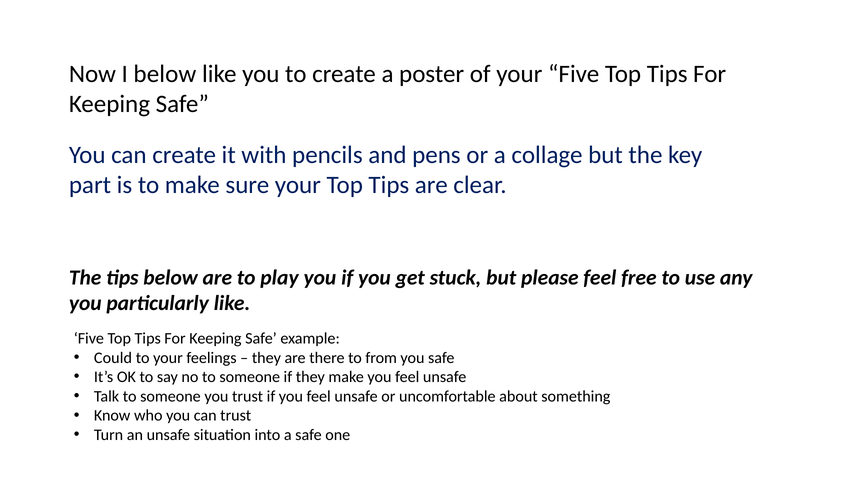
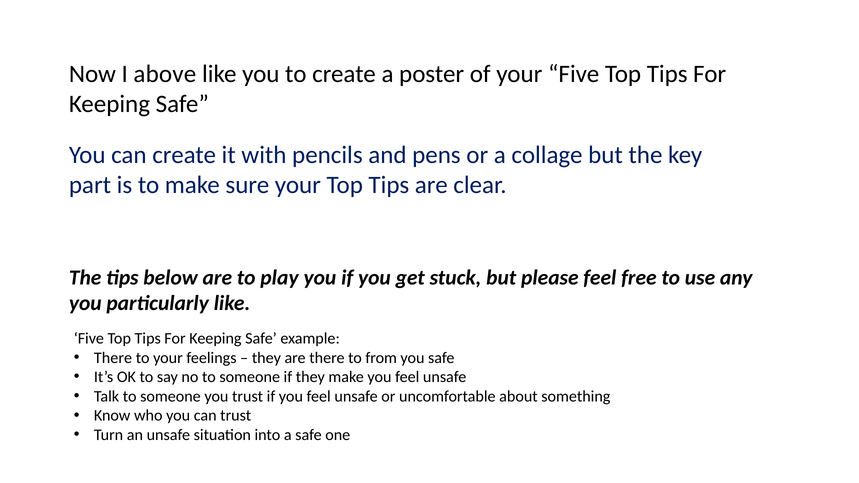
I below: below -> above
Could at (113, 358): Could -> There
